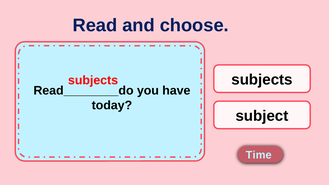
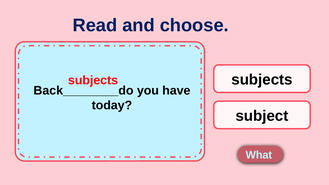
Read________do: Read________do -> Back________do
Time: Time -> What
